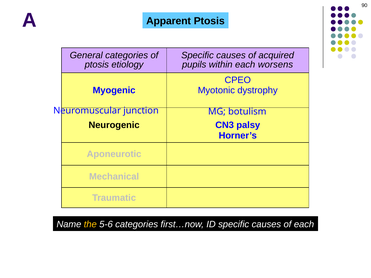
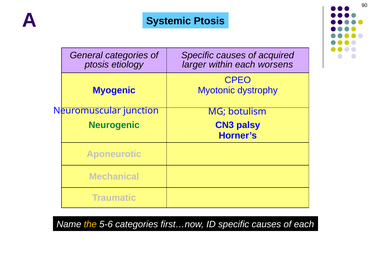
Apparent: Apparent -> Systemic
pupils: pupils -> larger
Neurogenic colour: black -> green
